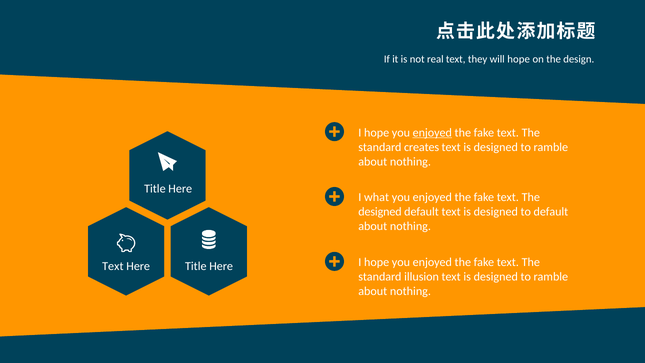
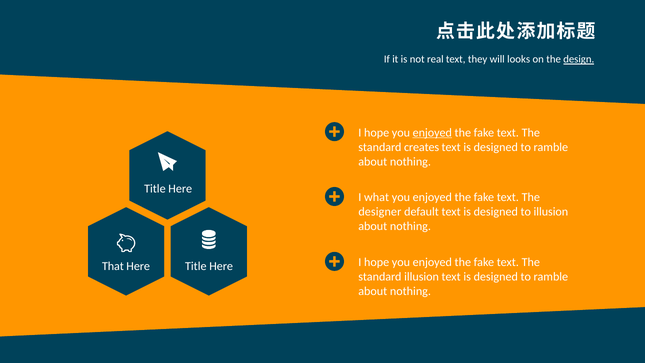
will hope: hope -> looks
design underline: none -> present
designed at (380, 212): designed -> designer
to default: default -> illusion
Text at (113, 266): Text -> That
